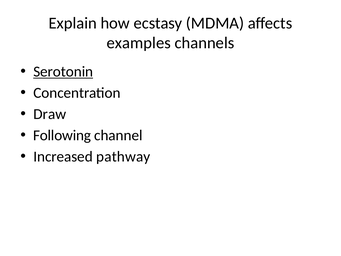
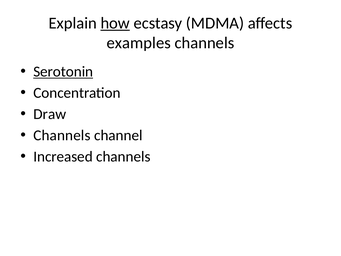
how underline: none -> present
Following at (62, 135): Following -> Channels
Increased pathway: pathway -> channels
